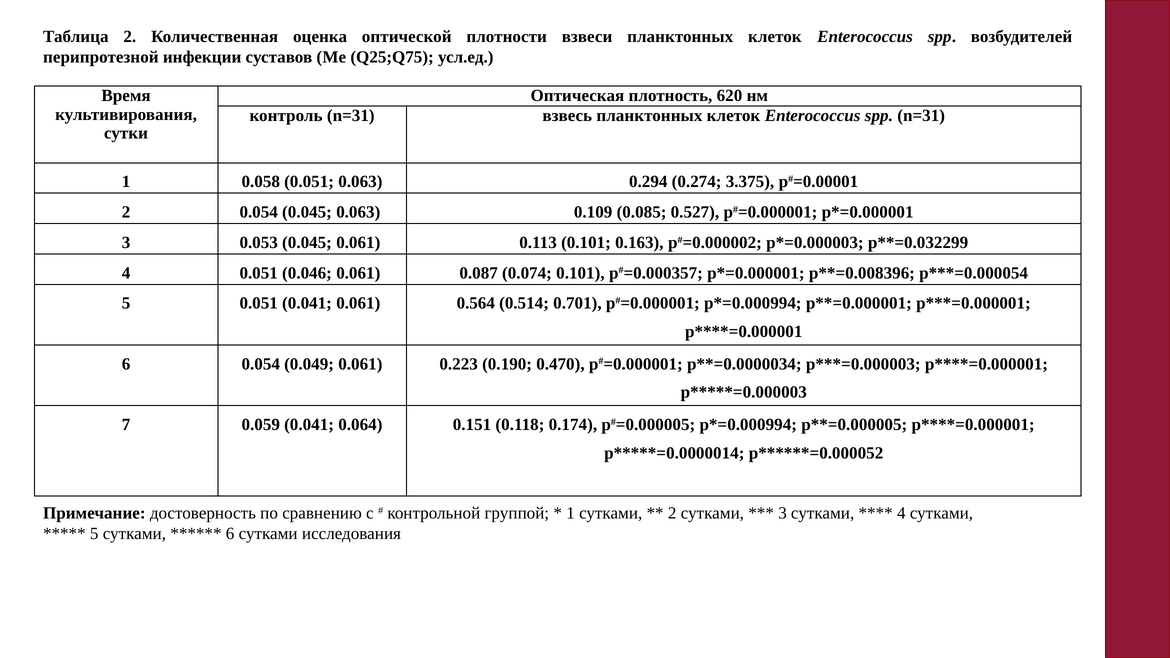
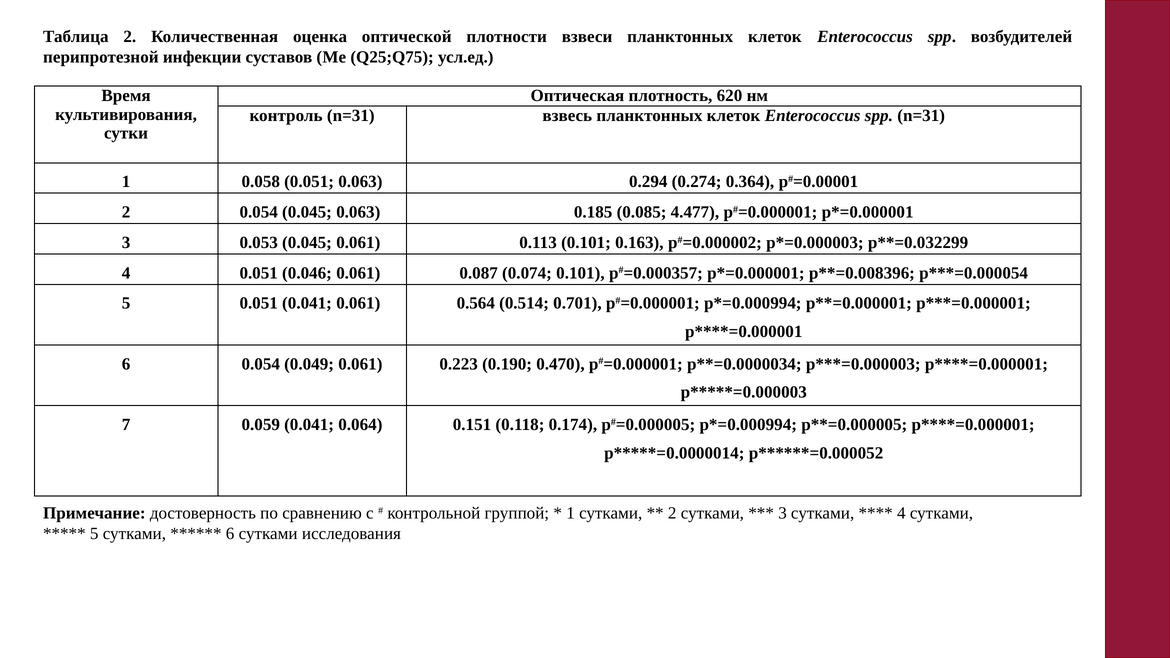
3.375: 3.375 -> 0.364
0.109: 0.109 -> 0.185
0.527: 0.527 -> 4.477
